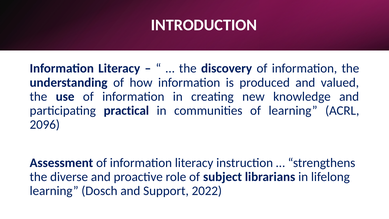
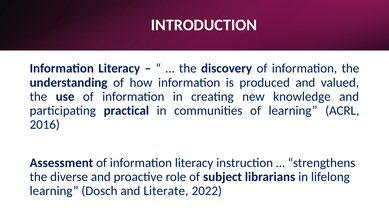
2096: 2096 -> 2016
Support: Support -> Literate
